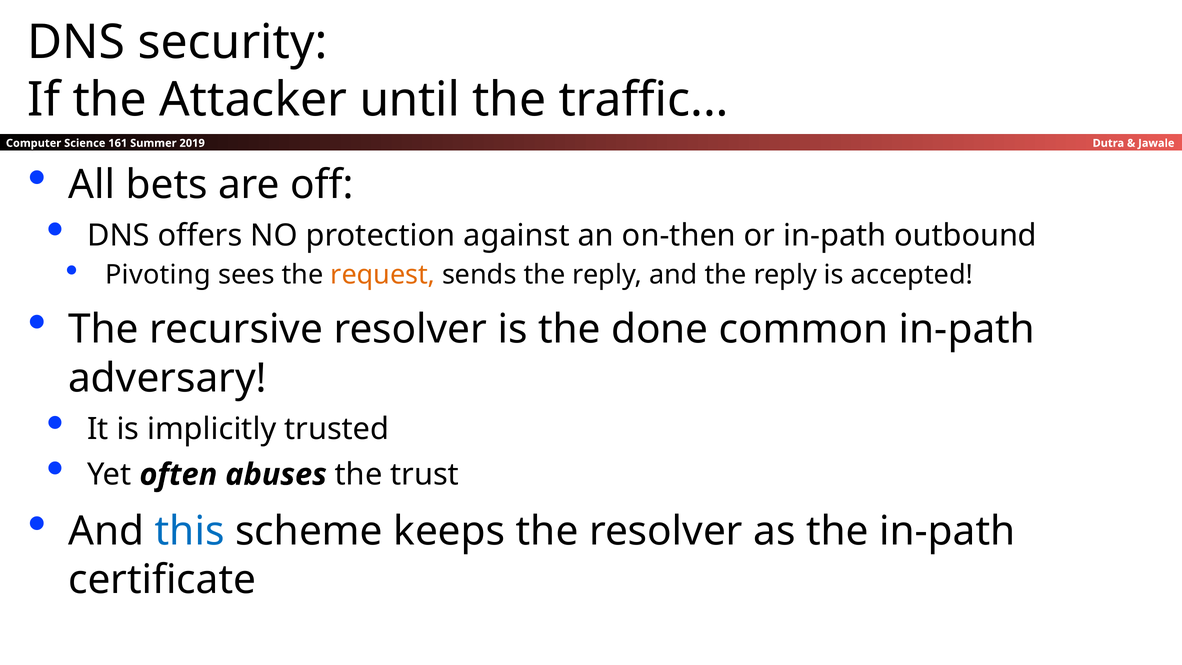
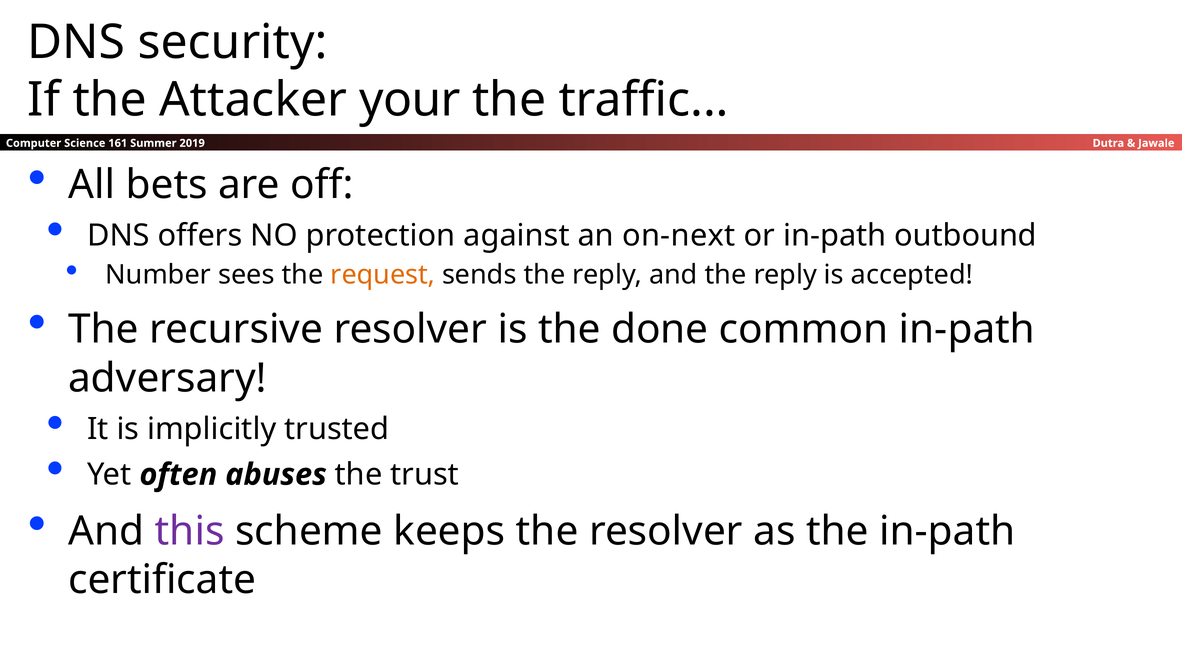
until: until -> your
on-then: on-then -> on-next
Pivoting: Pivoting -> Number
this colour: blue -> purple
